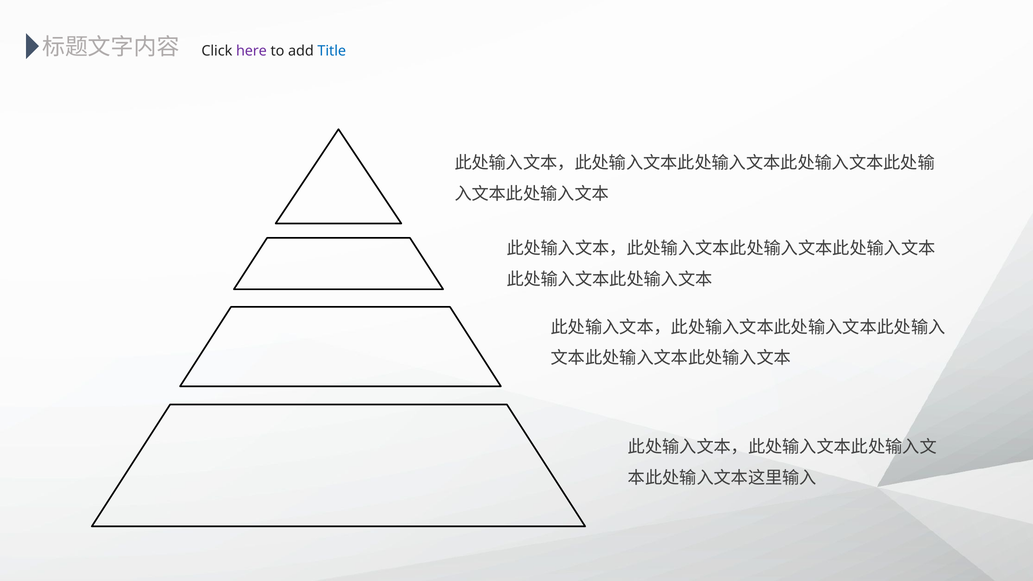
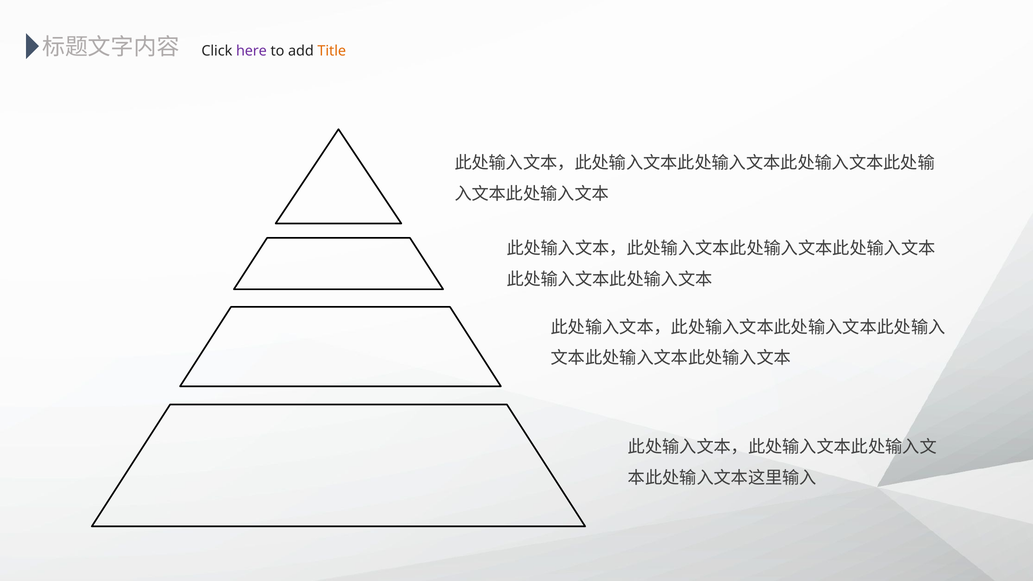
Title colour: blue -> orange
